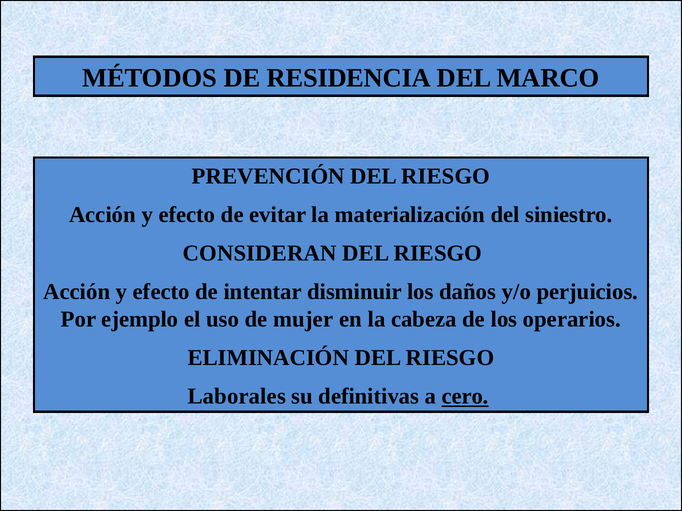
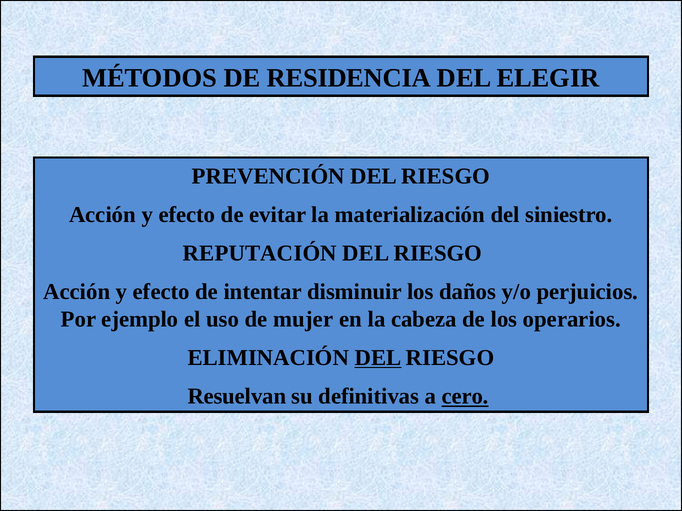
MARCO: MARCO -> ELEGIR
CONSIDERAN: CONSIDERAN -> REPUTACIÓN
DEL at (378, 358) underline: none -> present
Laborales: Laborales -> Resuelvan
